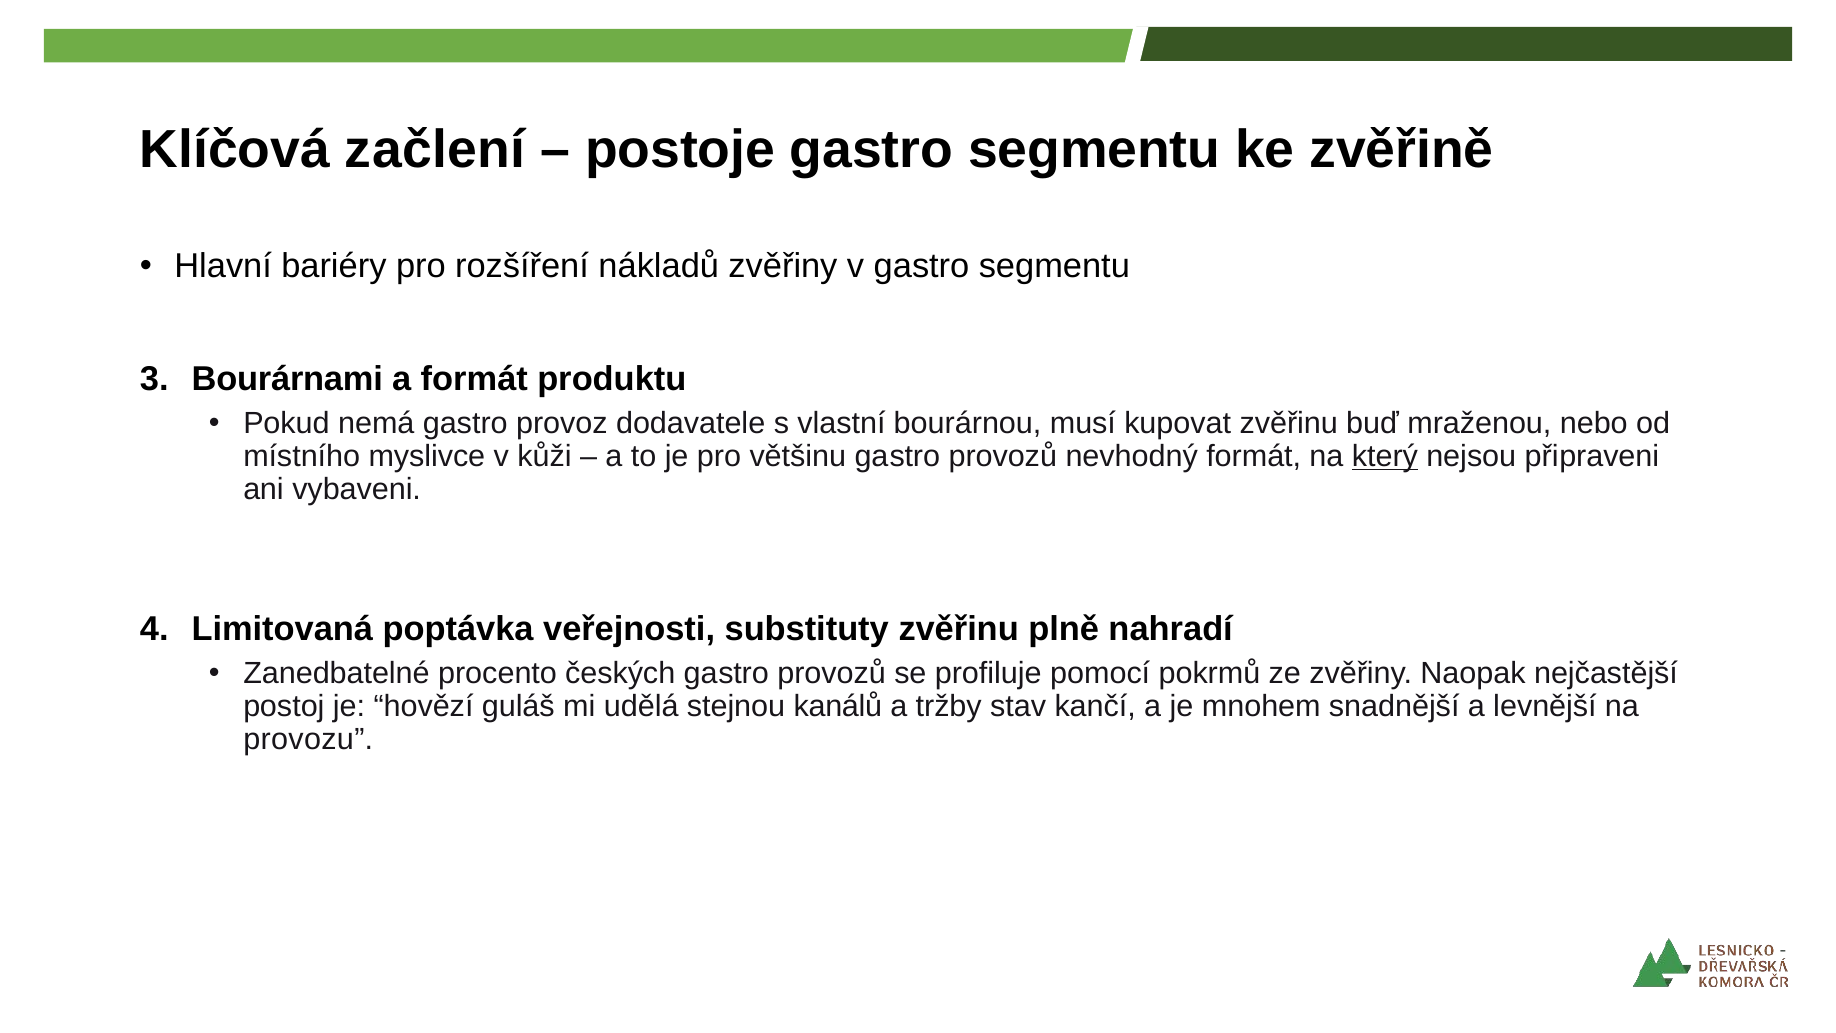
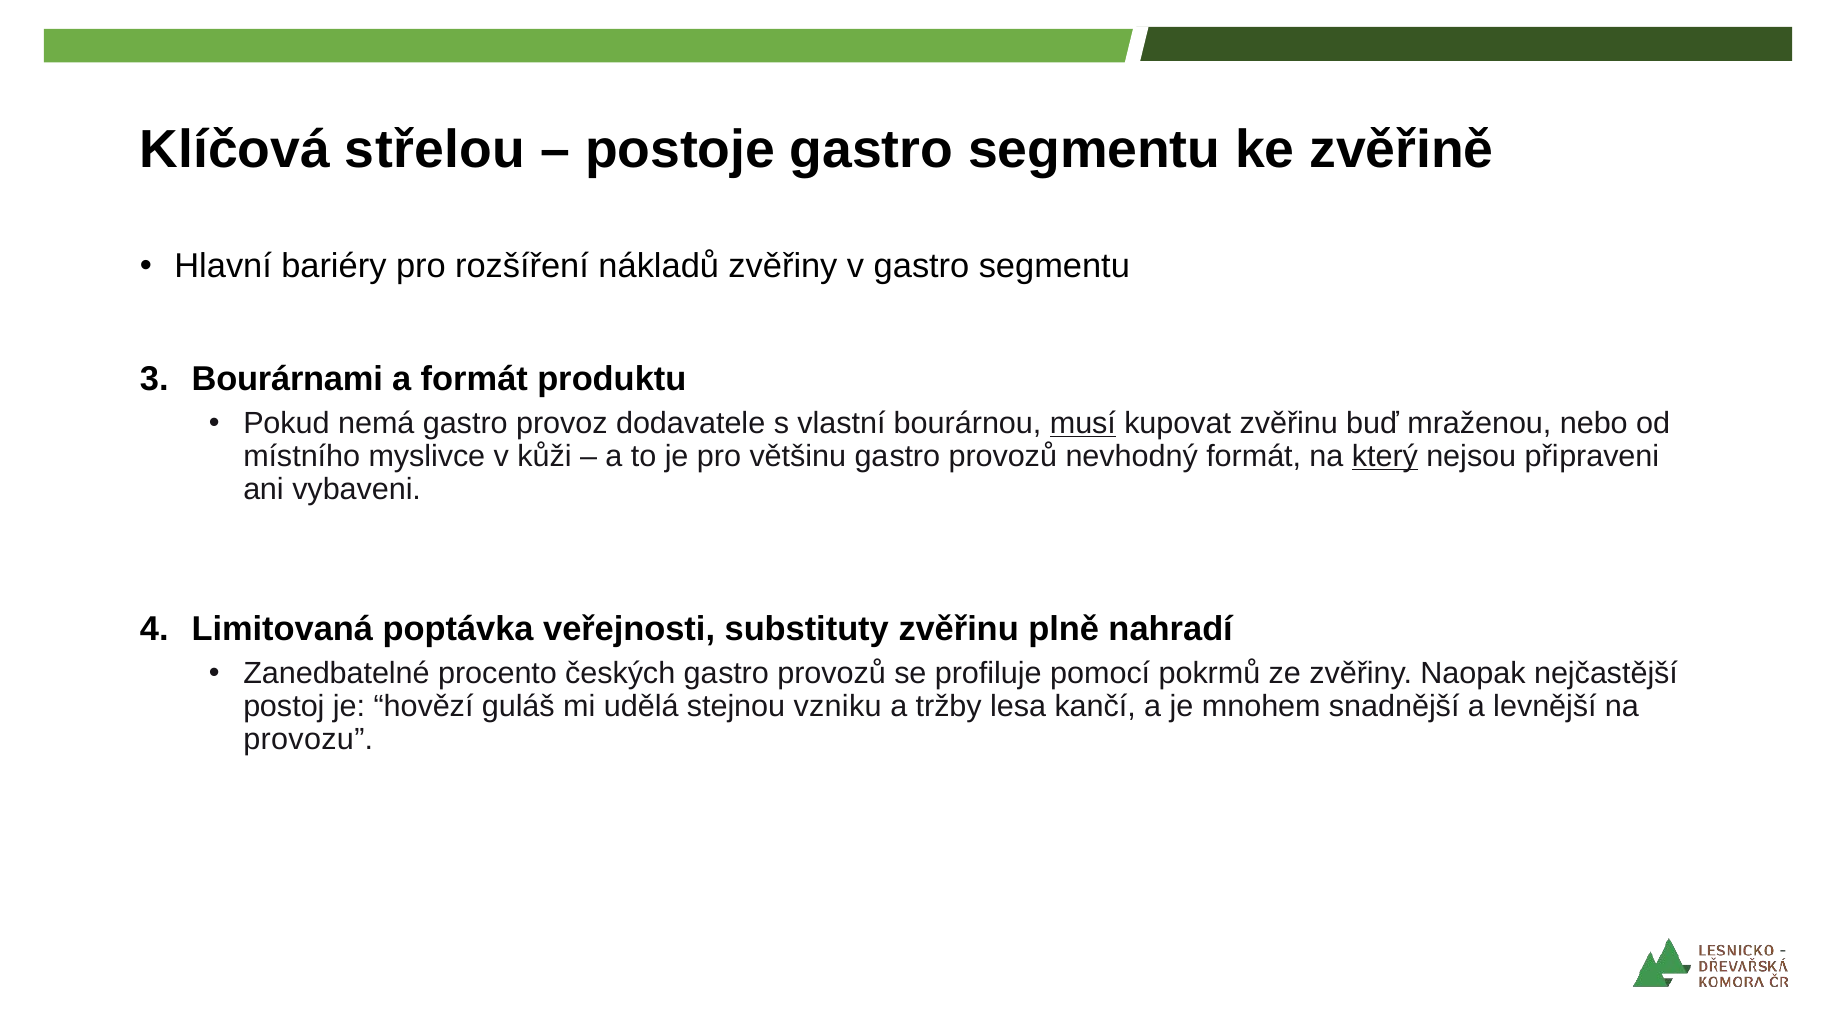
začlení: začlení -> střelou
musí underline: none -> present
kanálů: kanálů -> vzniku
stav: stav -> lesa
